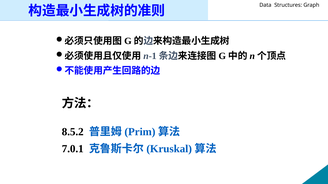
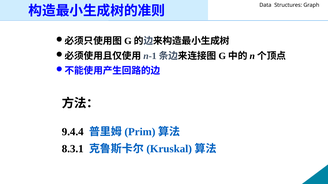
8.5.2: 8.5.2 -> 9.4.4
7.0.1: 7.0.1 -> 8.3.1
